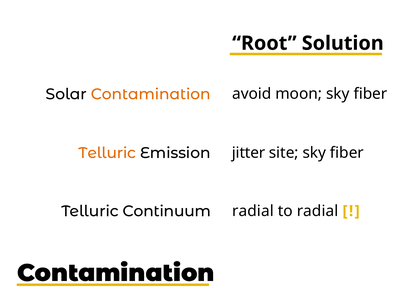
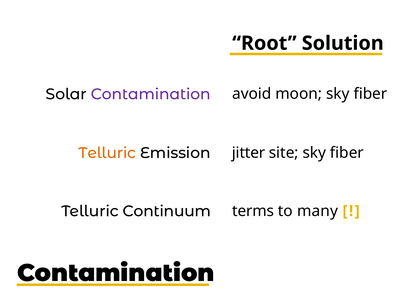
Contamination at (151, 94) colour: orange -> purple
radial at (253, 211): radial -> terms
to radial: radial -> many
